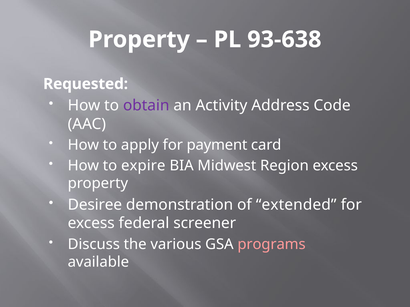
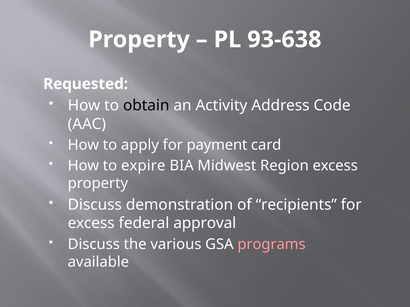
obtain colour: purple -> black
Desiree at (95, 205): Desiree -> Discuss
extended: extended -> recipients
screener: screener -> approval
